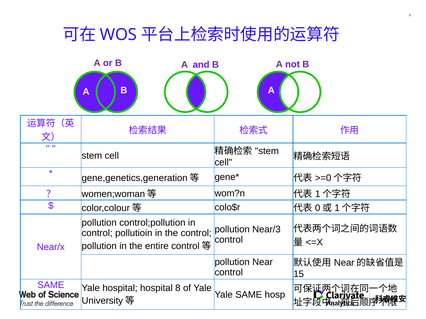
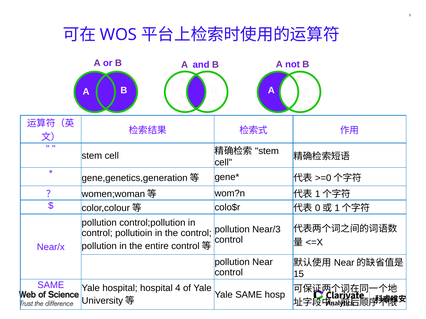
8: 8 -> 4
